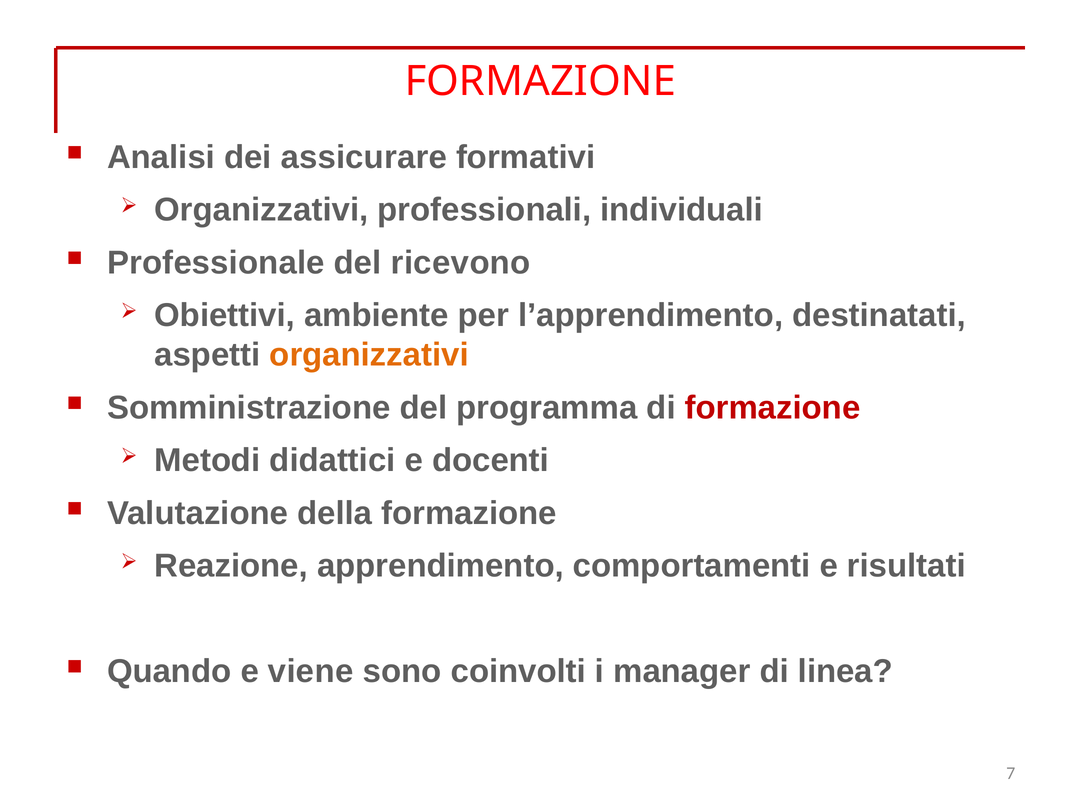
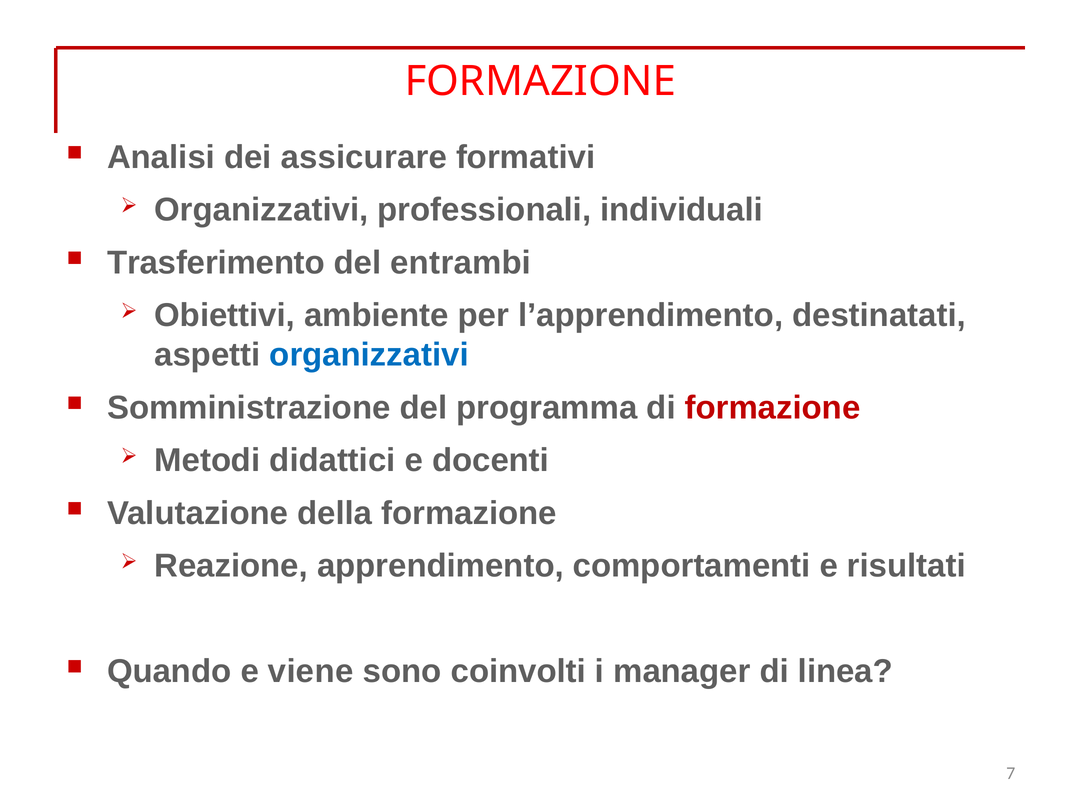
Professionale: Professionale -> Trasferimento
ricevono: ricevono -> entrambi
organizzativi at (369, 355) colour: orange -> blue
